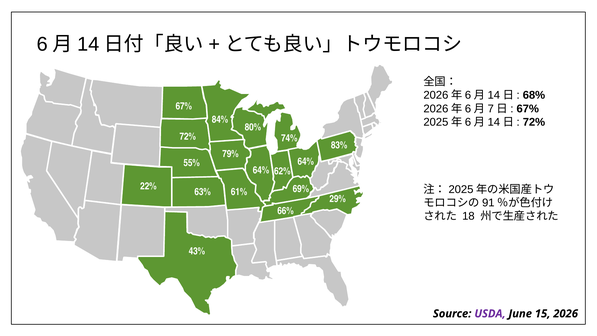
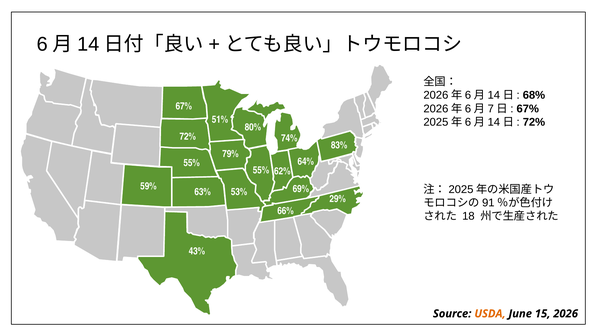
84%: 84% -> 51%
64% at (261, 170): 64% -> 55%
22%: 22% -> 59%
61%: 61% -> 53%
USDA colour: purple -> orange
